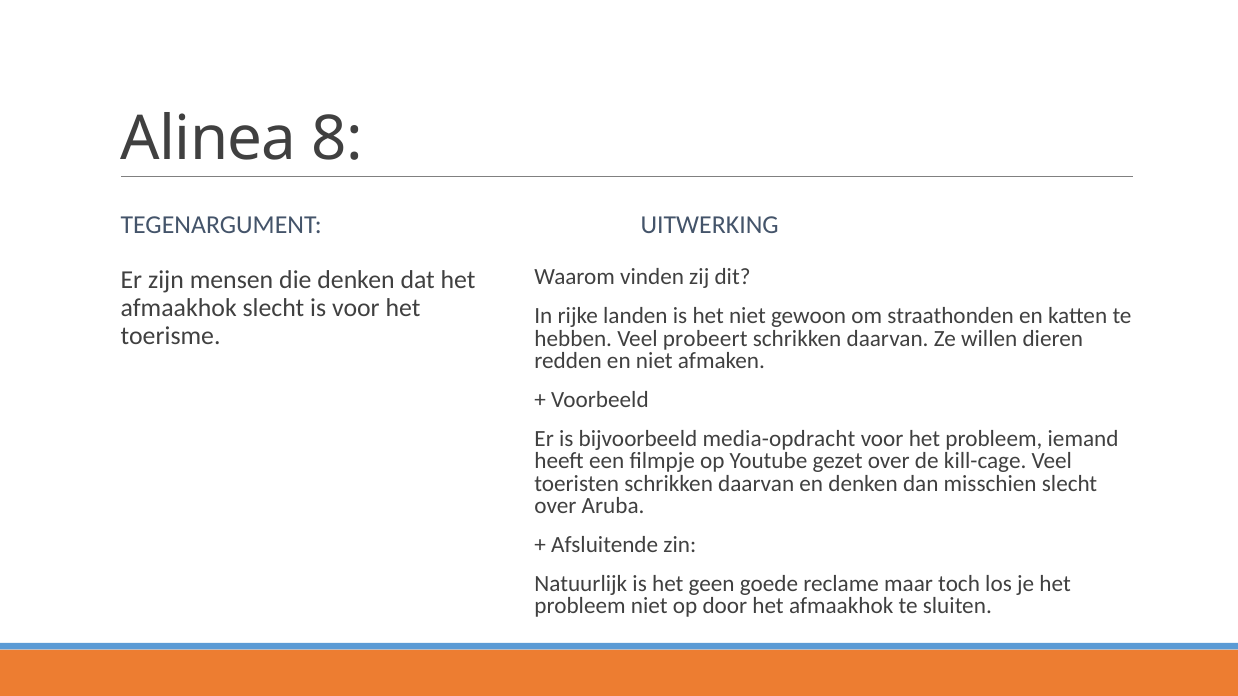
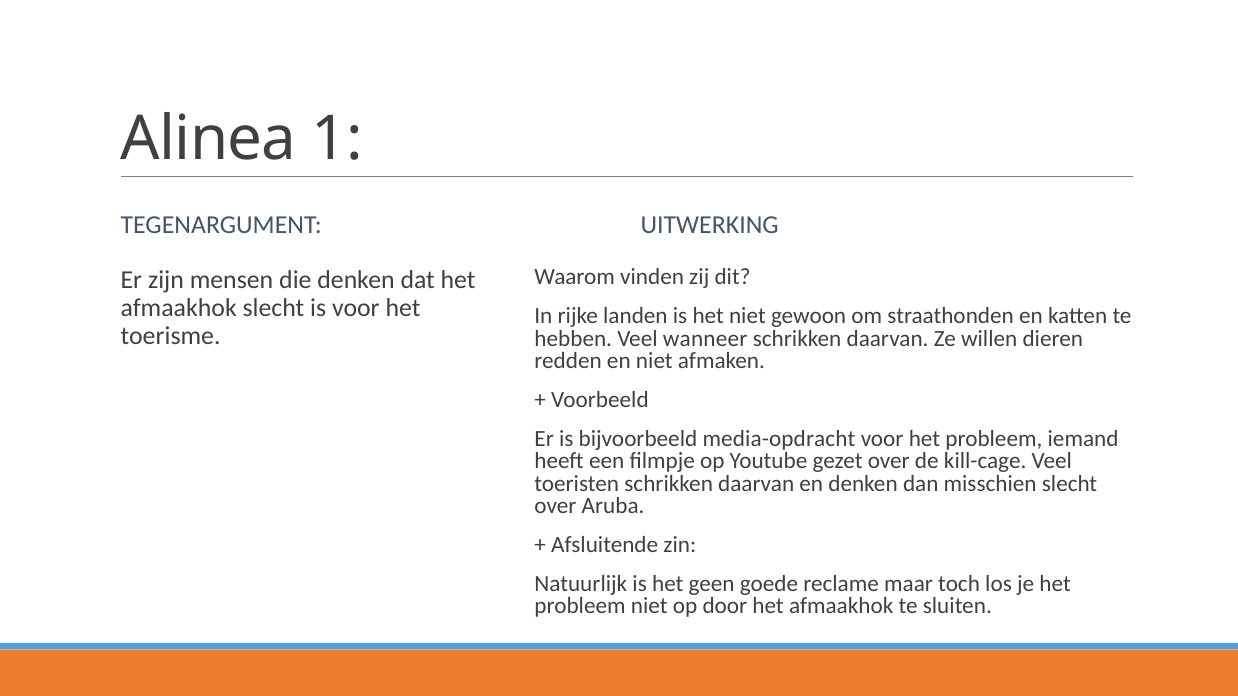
8: 8 -> 1
probeert: probeert -> wanneer
